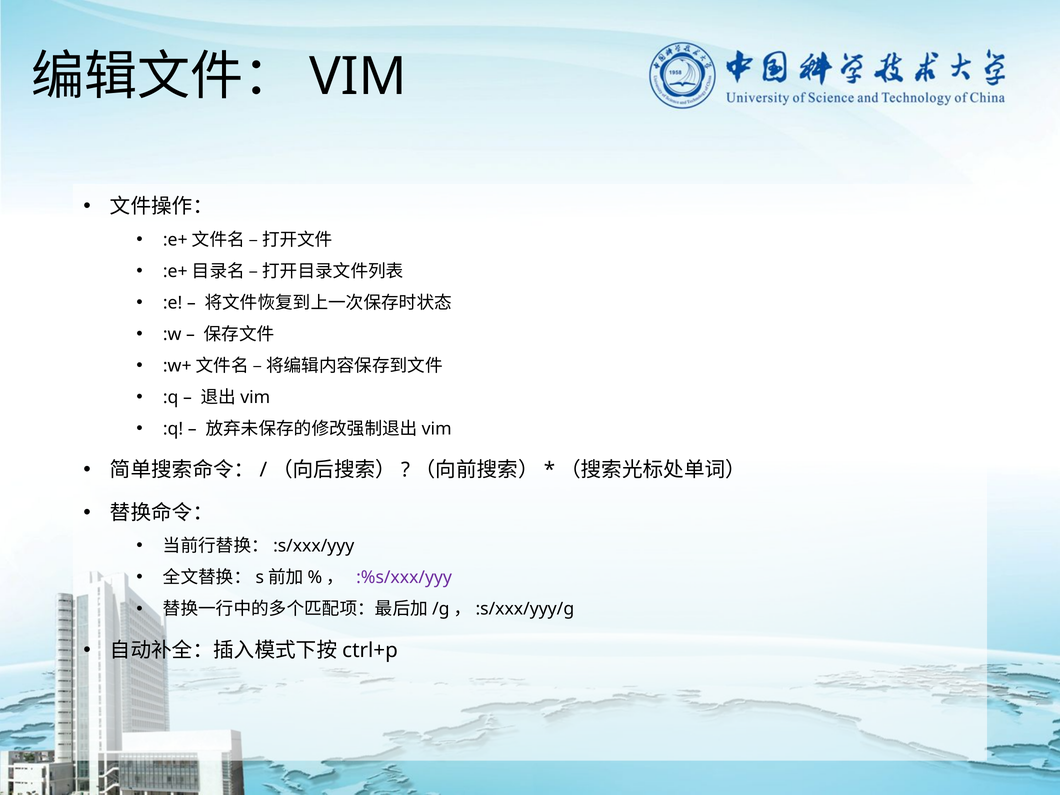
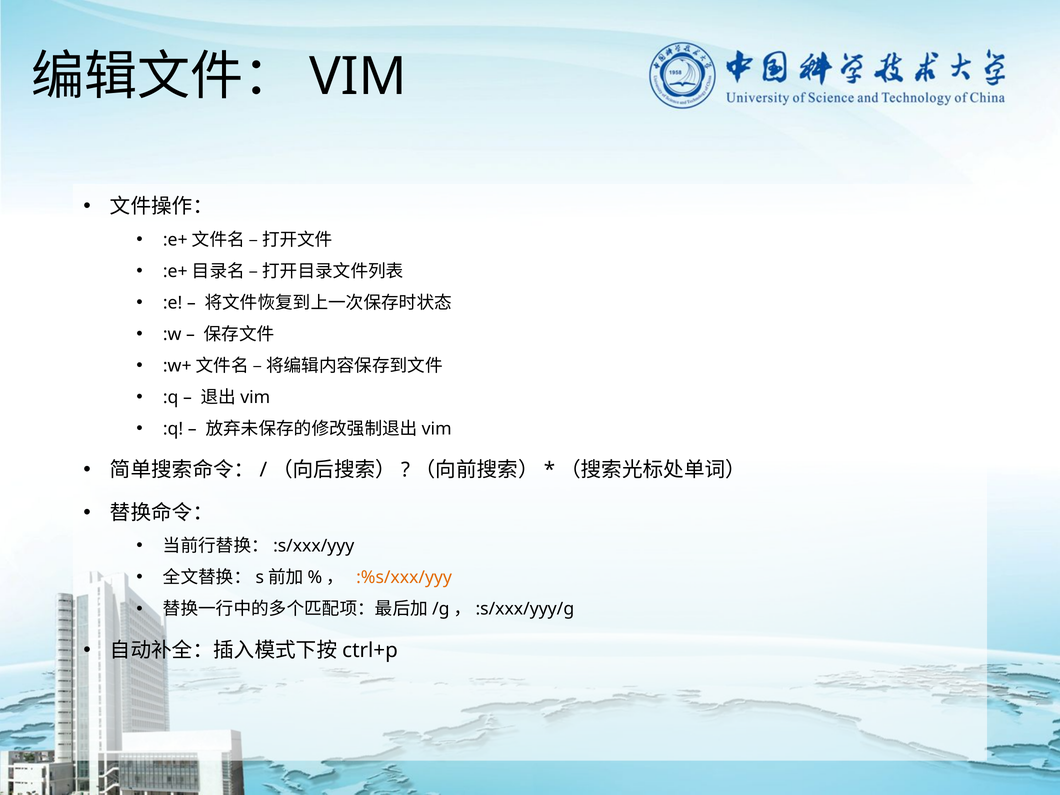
:%s/xxx/yyy colour: purple -> orange
